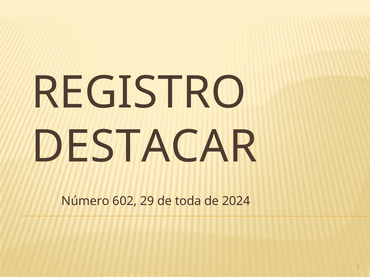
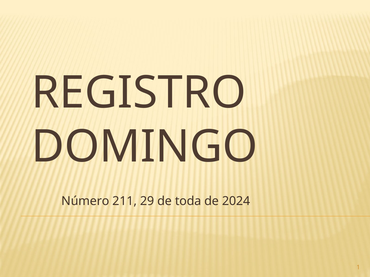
DESTACAR: DESTACAR -> DOMINGO
602: 602 -> 211
